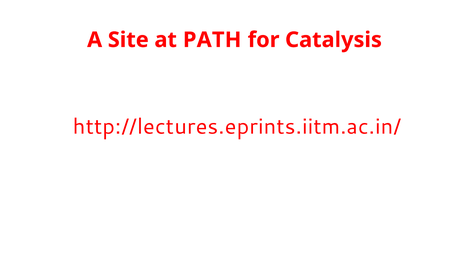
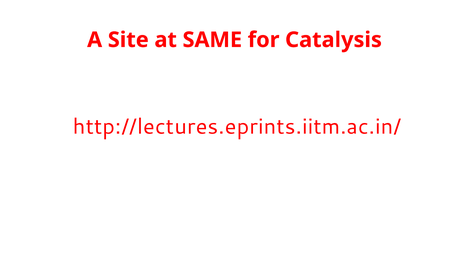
PATH: PATH -> SAME
